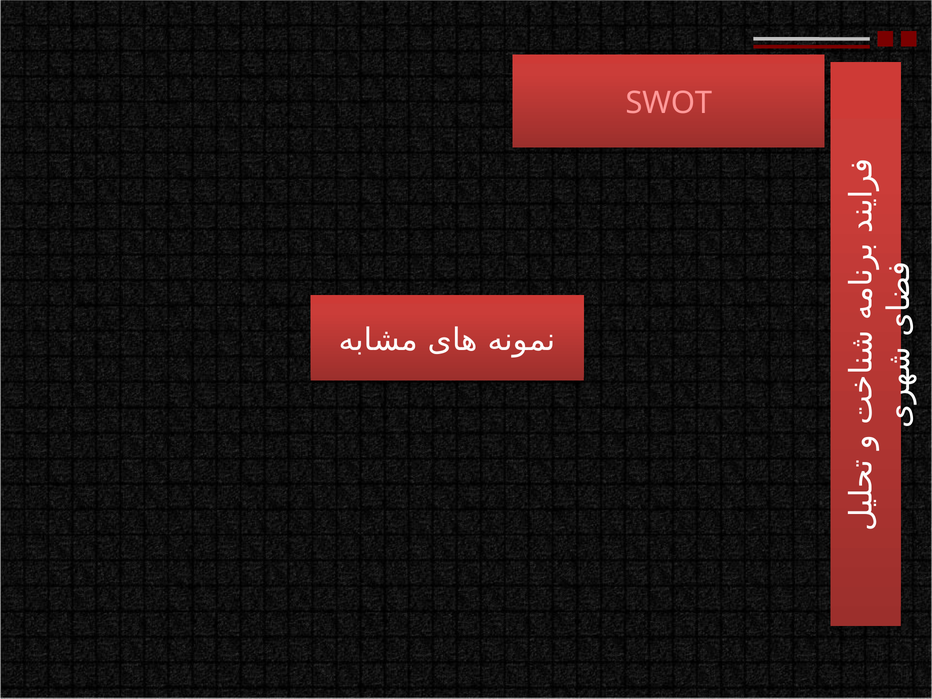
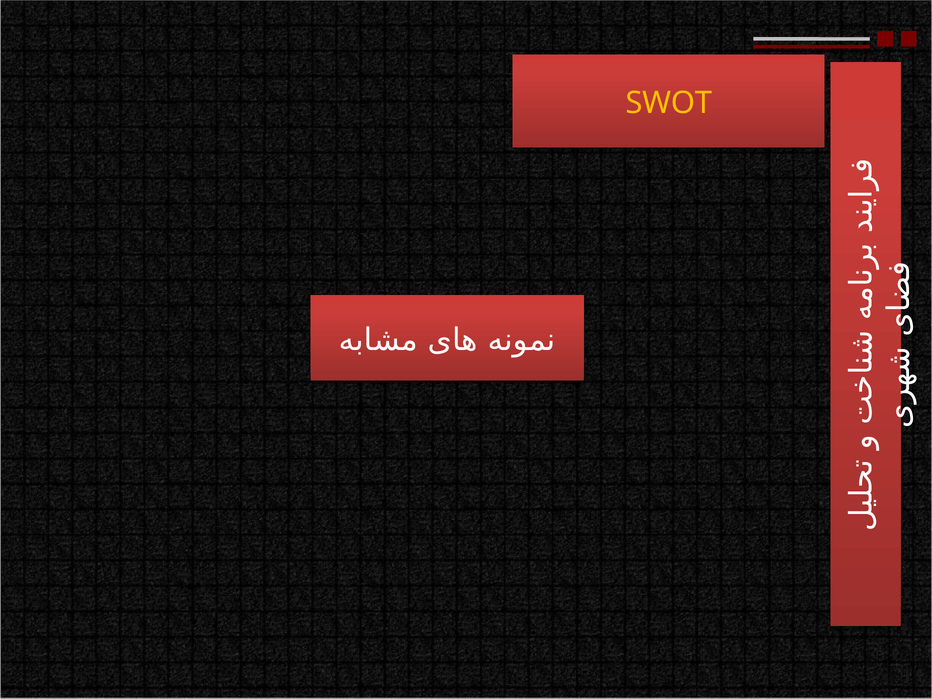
SWOT colour: pink -> yellow
